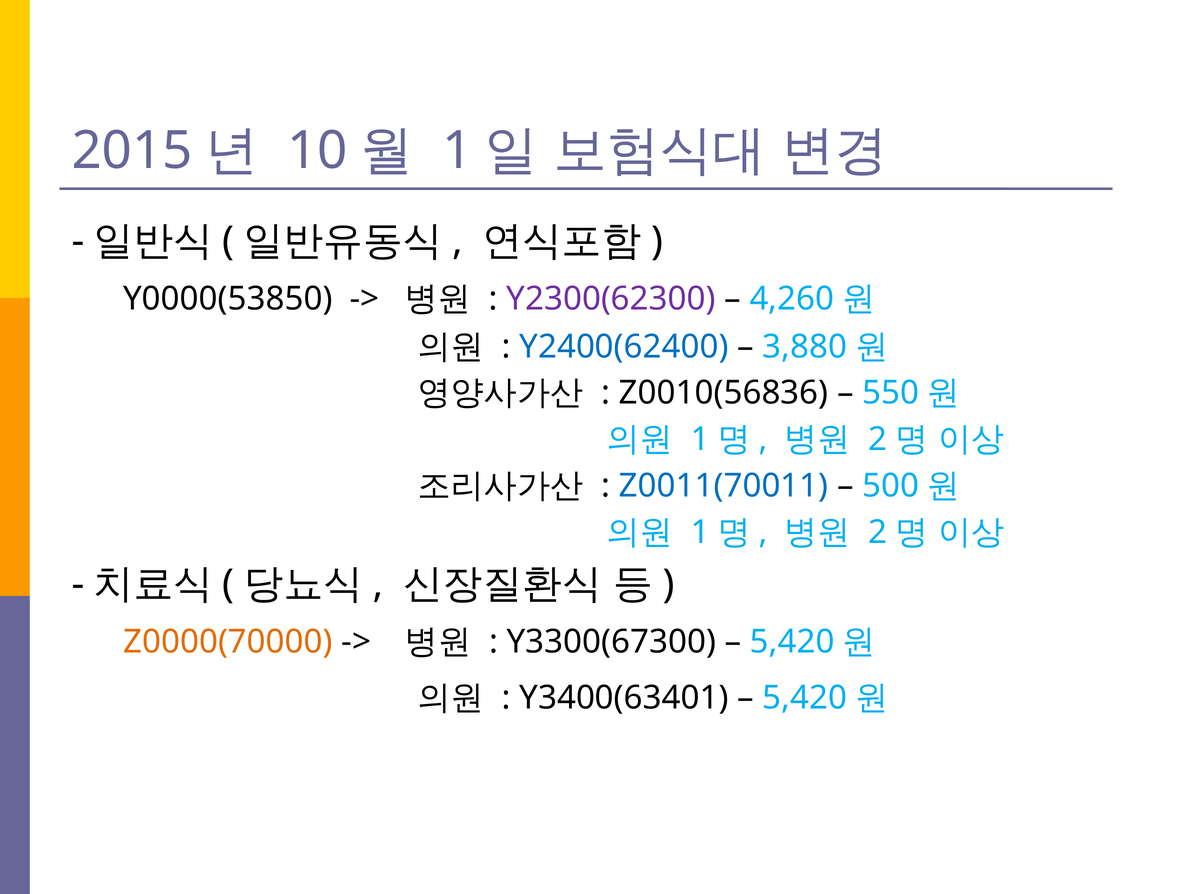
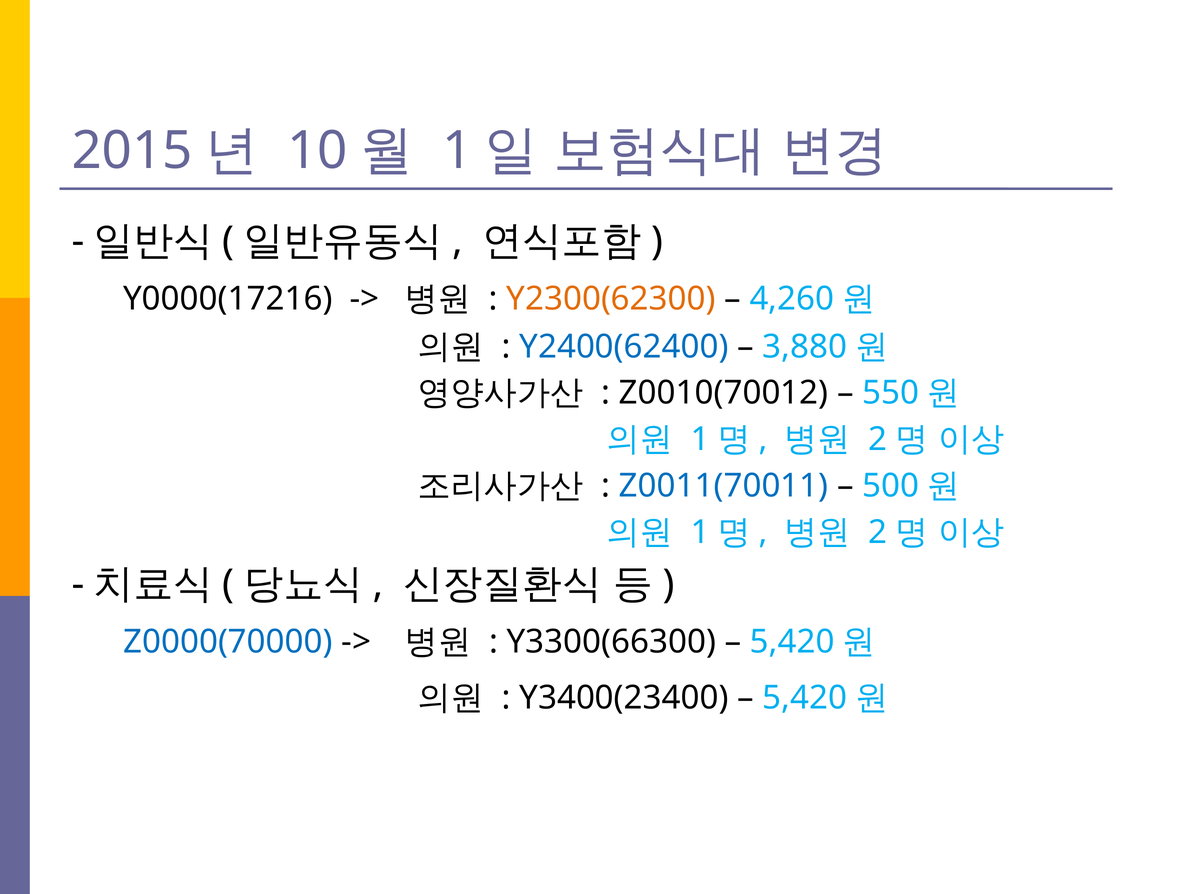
Y0000(53850: Y0000(53850 -> Y0000(17216
Y2300(62300 colour: purple -> orange
Z0010(56836: Z0010(56836 -> Z0010(70012
Z0000(70000 colour: orange -> blue
Y3300(67300: Y3300(67300 -> Y3300(66300
Y3400(63401: Y3400(63401 -> Y3400(23400
